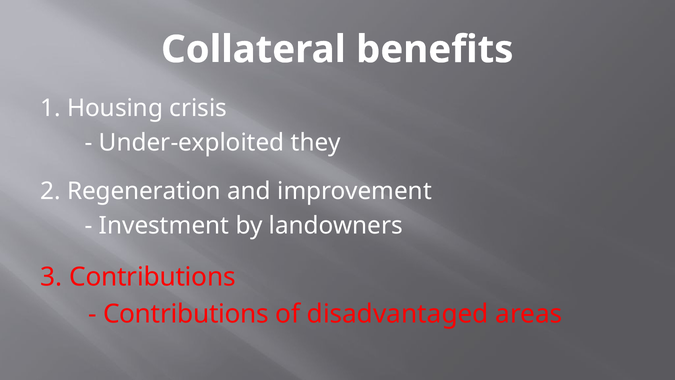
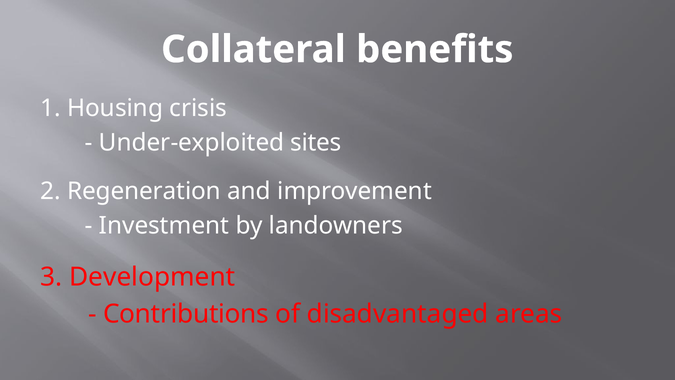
they: they -> sites
3 Contributions: Contributions -> Development
